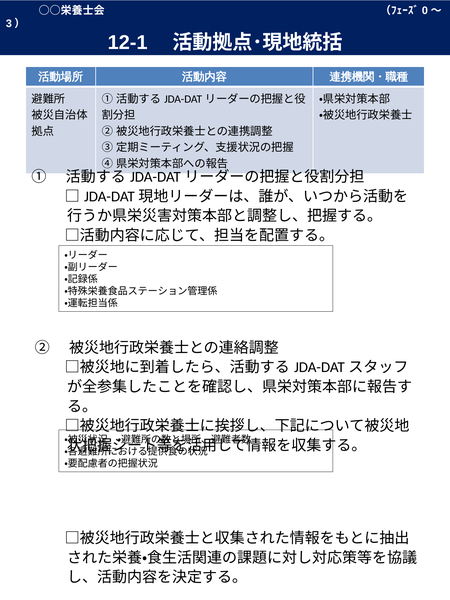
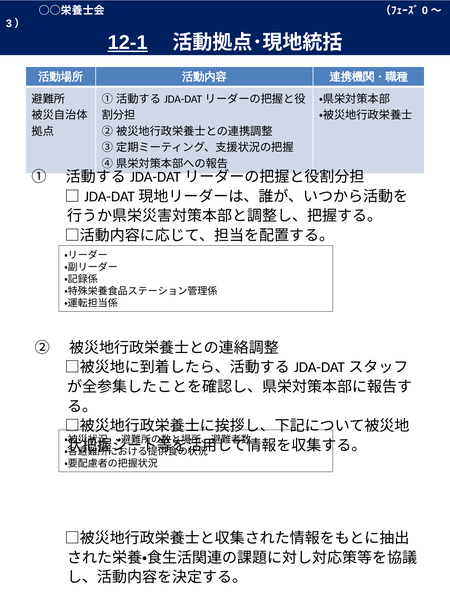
12-1 underline: none -> present
